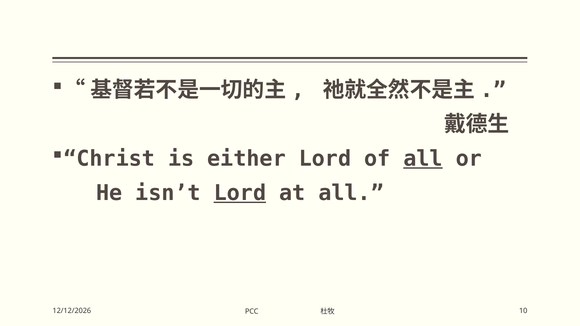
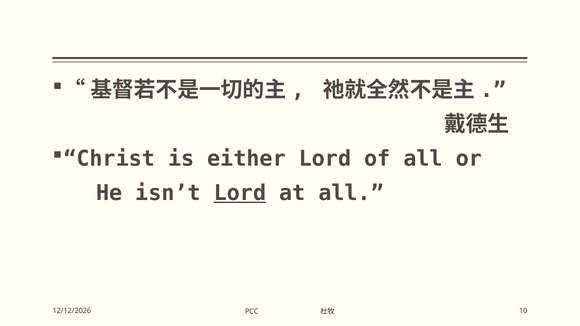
all at (423, 159) underline: present -> none
